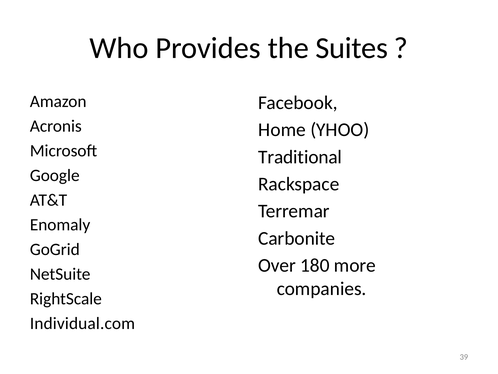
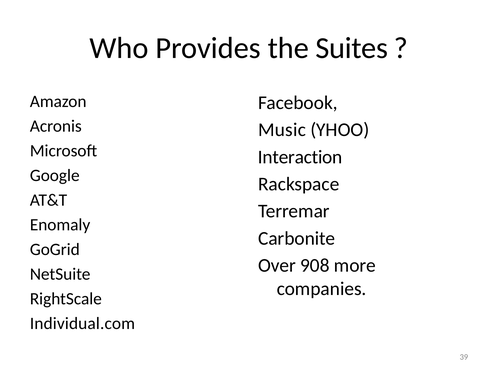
Home: Home -> Music
Traditional: Traditional -> Interaction
180: 180 -> 908
